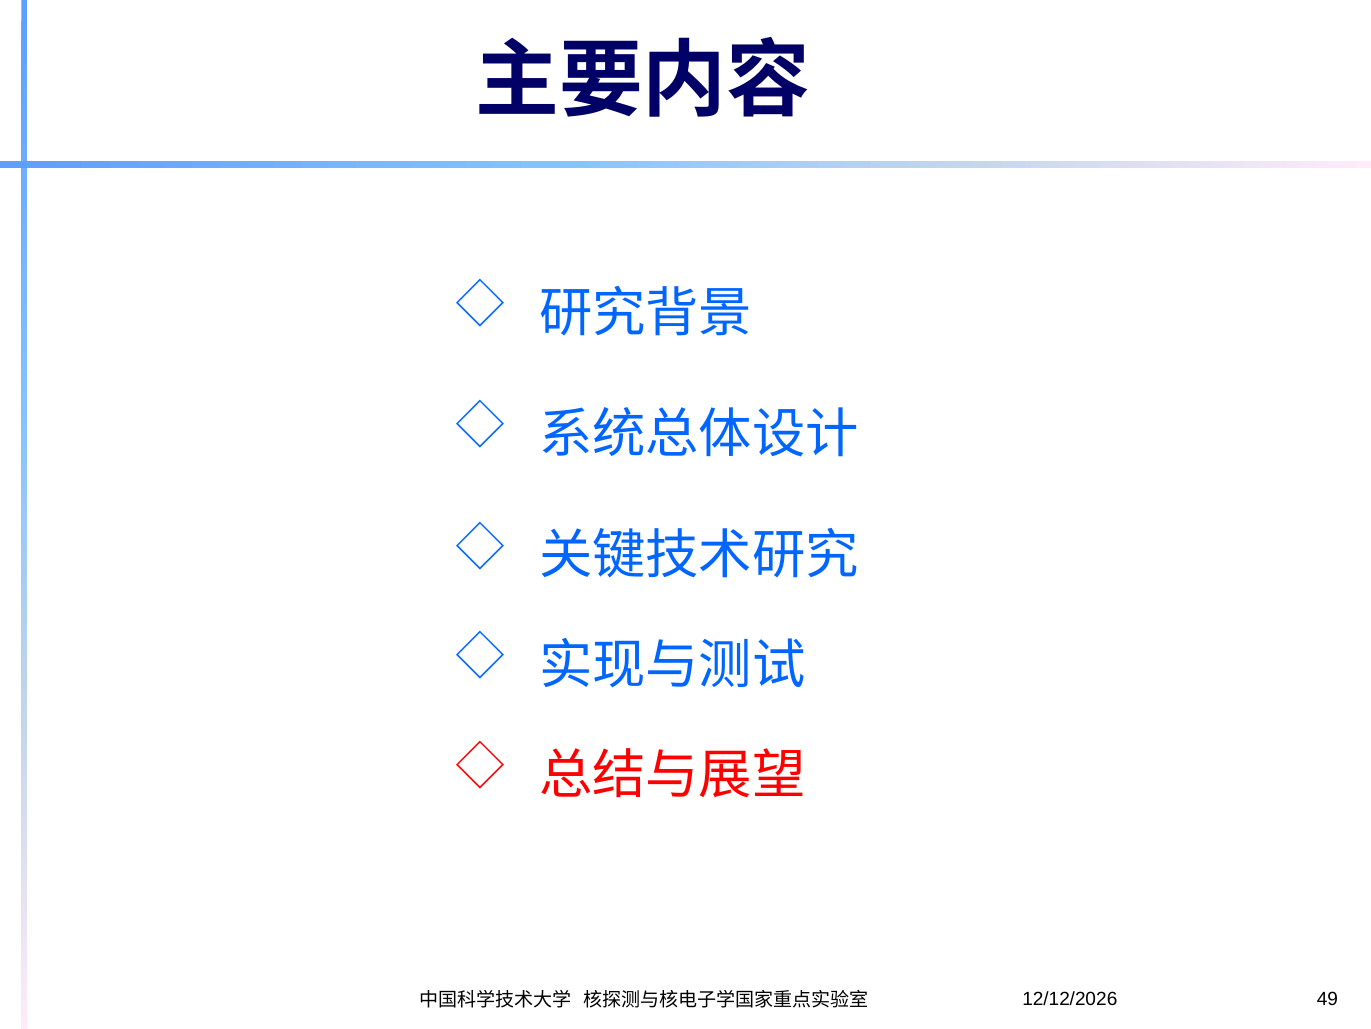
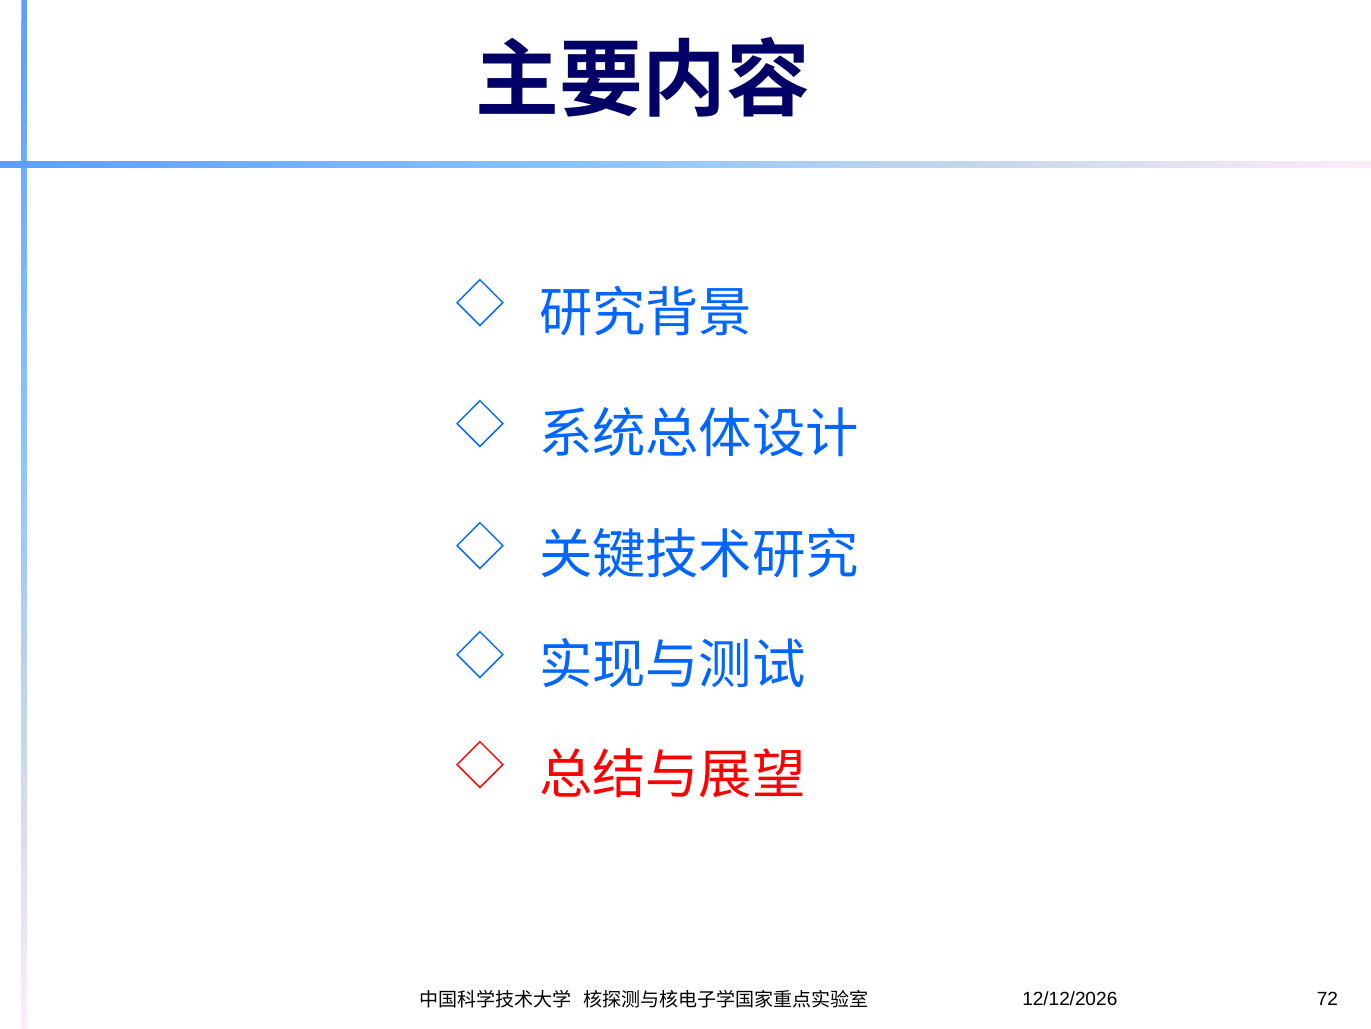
49: 49 -> 72
